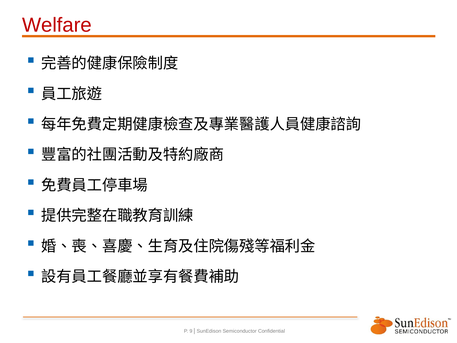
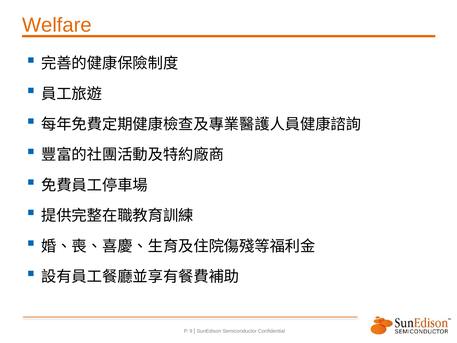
Welfare colour: red -> orange
